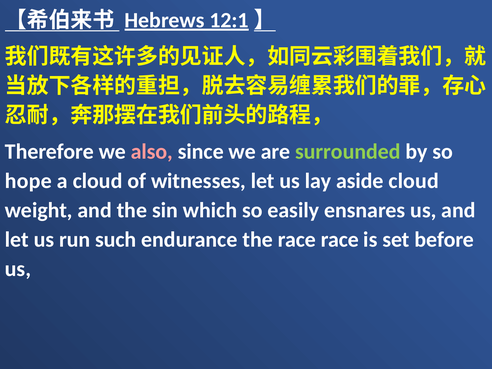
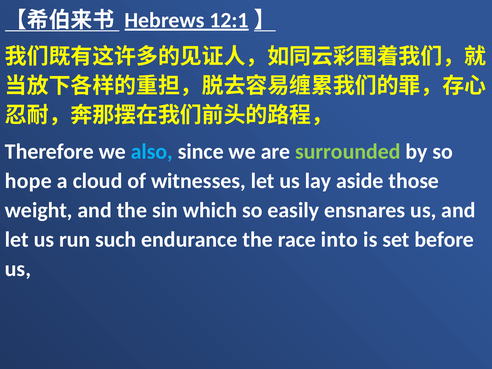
also colour: pink -> light blue
aside cloud: cloud -> those
race race: race -> into
